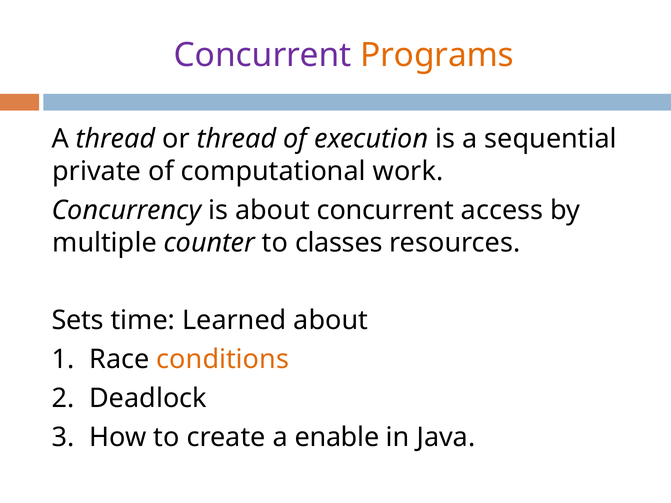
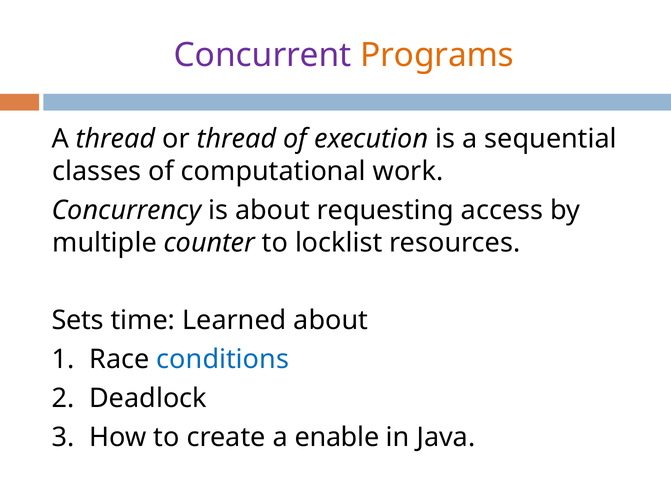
private: private -> classes
about concurrent: concurrent -> requesting
classes: classes -> locklist
conditions colour: orange -> blue
